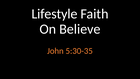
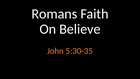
Lifestyle: Lifestyle -> Romans
